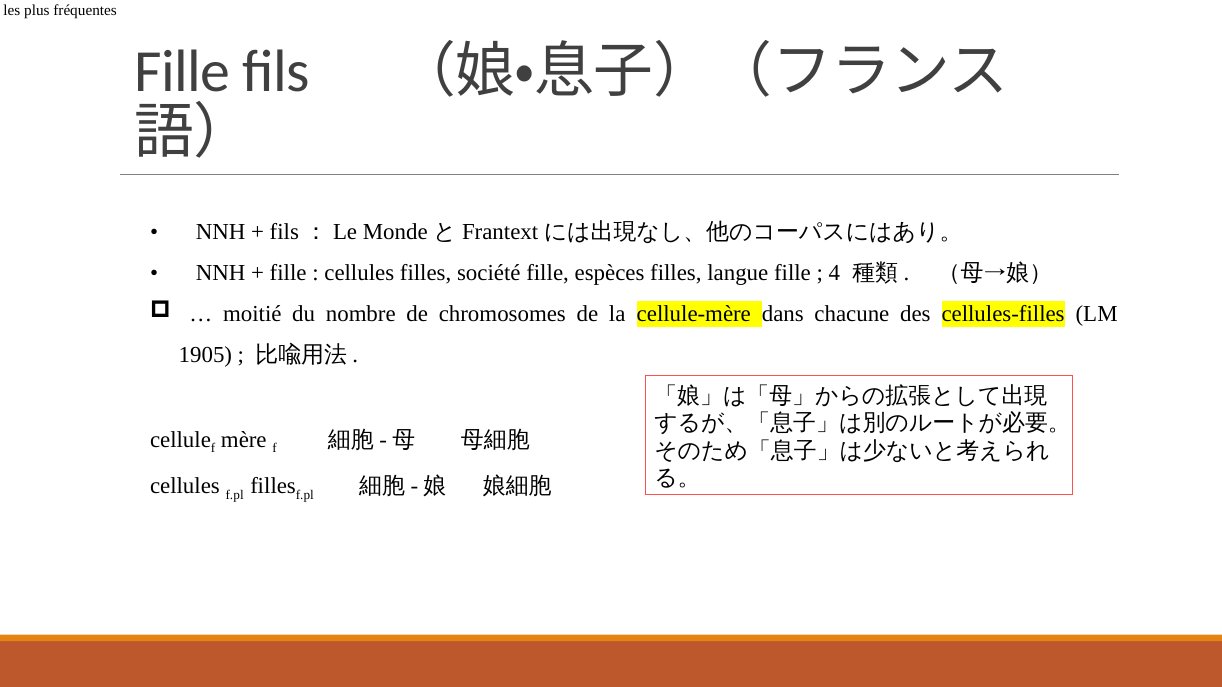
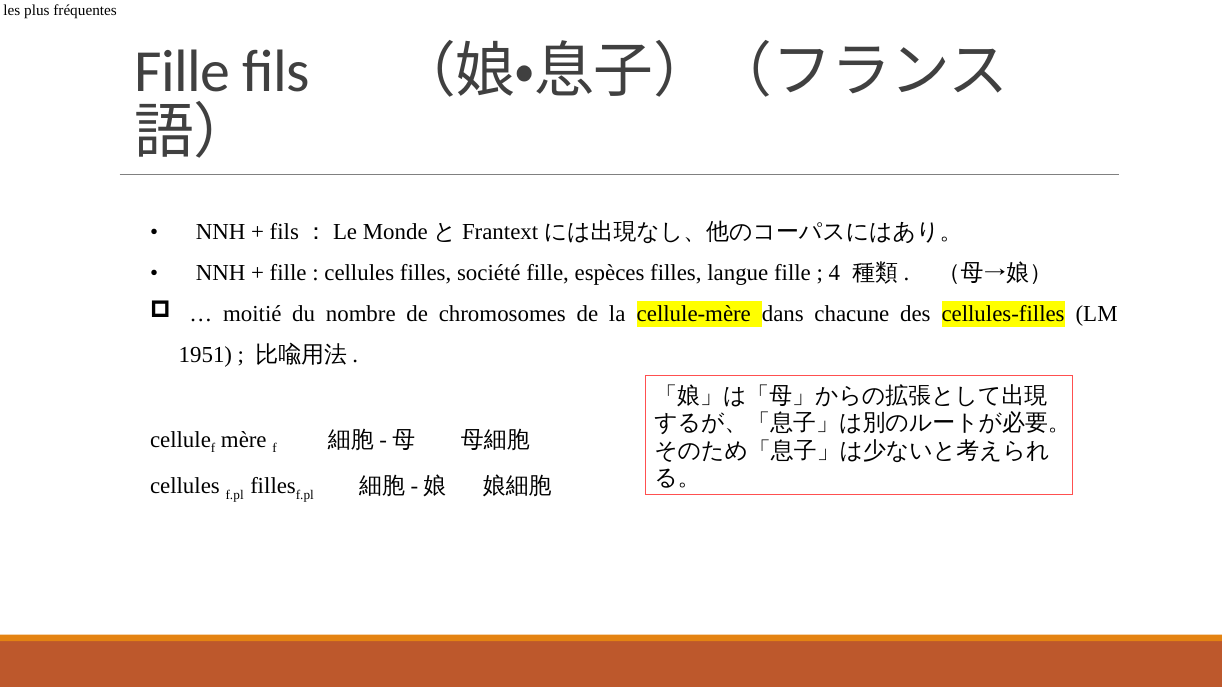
1905: 1905 -> 1951
